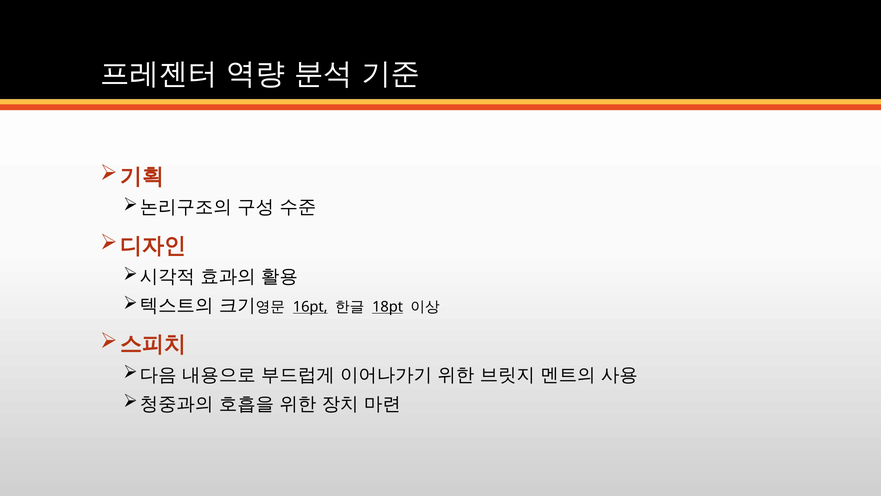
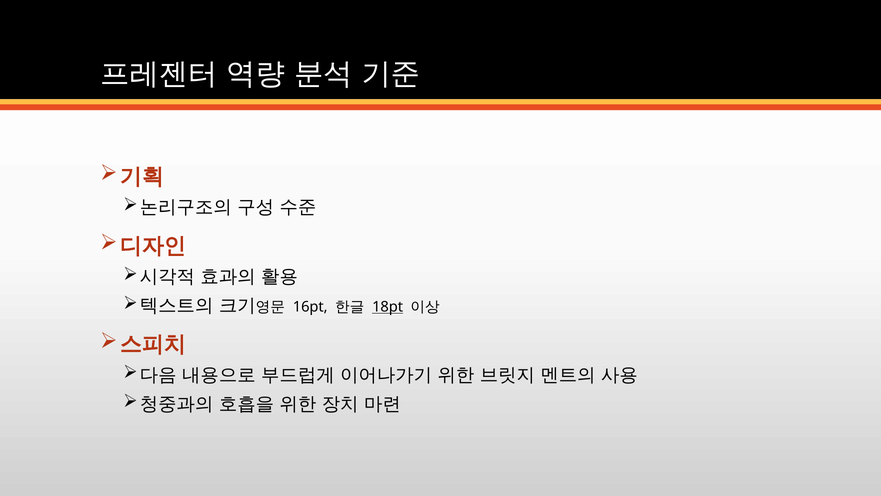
16pt underline: present -> none
